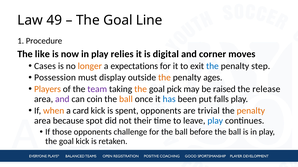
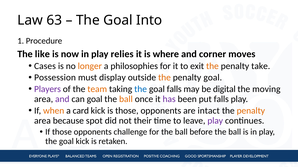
49: 49 -> 63
Line: Line -> Into
digital: digital -> where
expectations: expectations -> philosophies
the at (212, 66) colour: blue -> orange
step: step -> take
penalty ages: ages -> goal
Players colour: orange -> purple
team colour: purple -> orange
the at (141, 89) colour: orange -> blue
goal pick: pick -> falls
raised: raised -> digital
release: release -> moving
can coin: coin -> goal
has colour: blue -> purple
is spent: spent -> those
trivial: trivial -> intact
play at (215, 121) colour: blue -> purple
